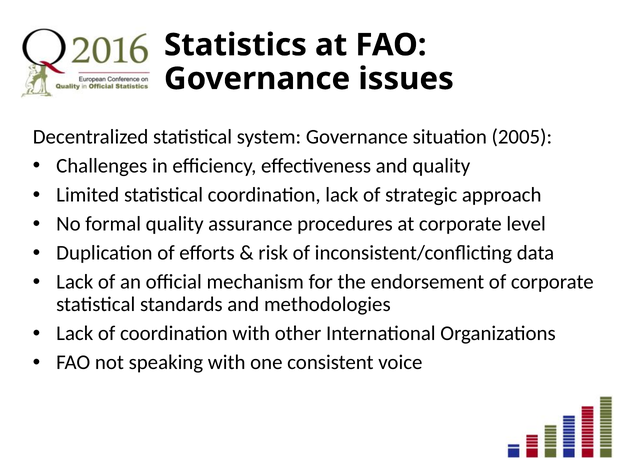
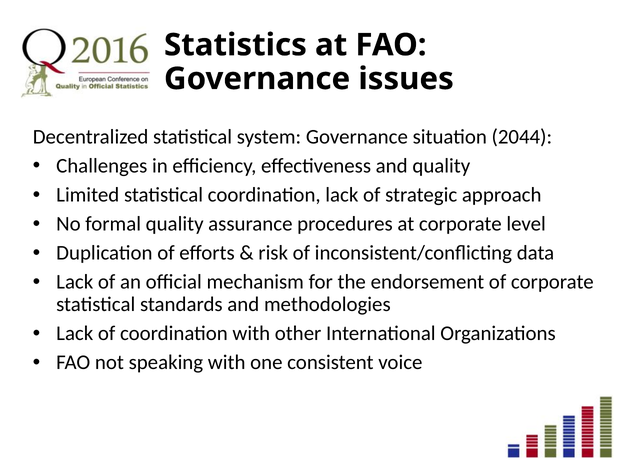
2005: 2005 -> 2044
